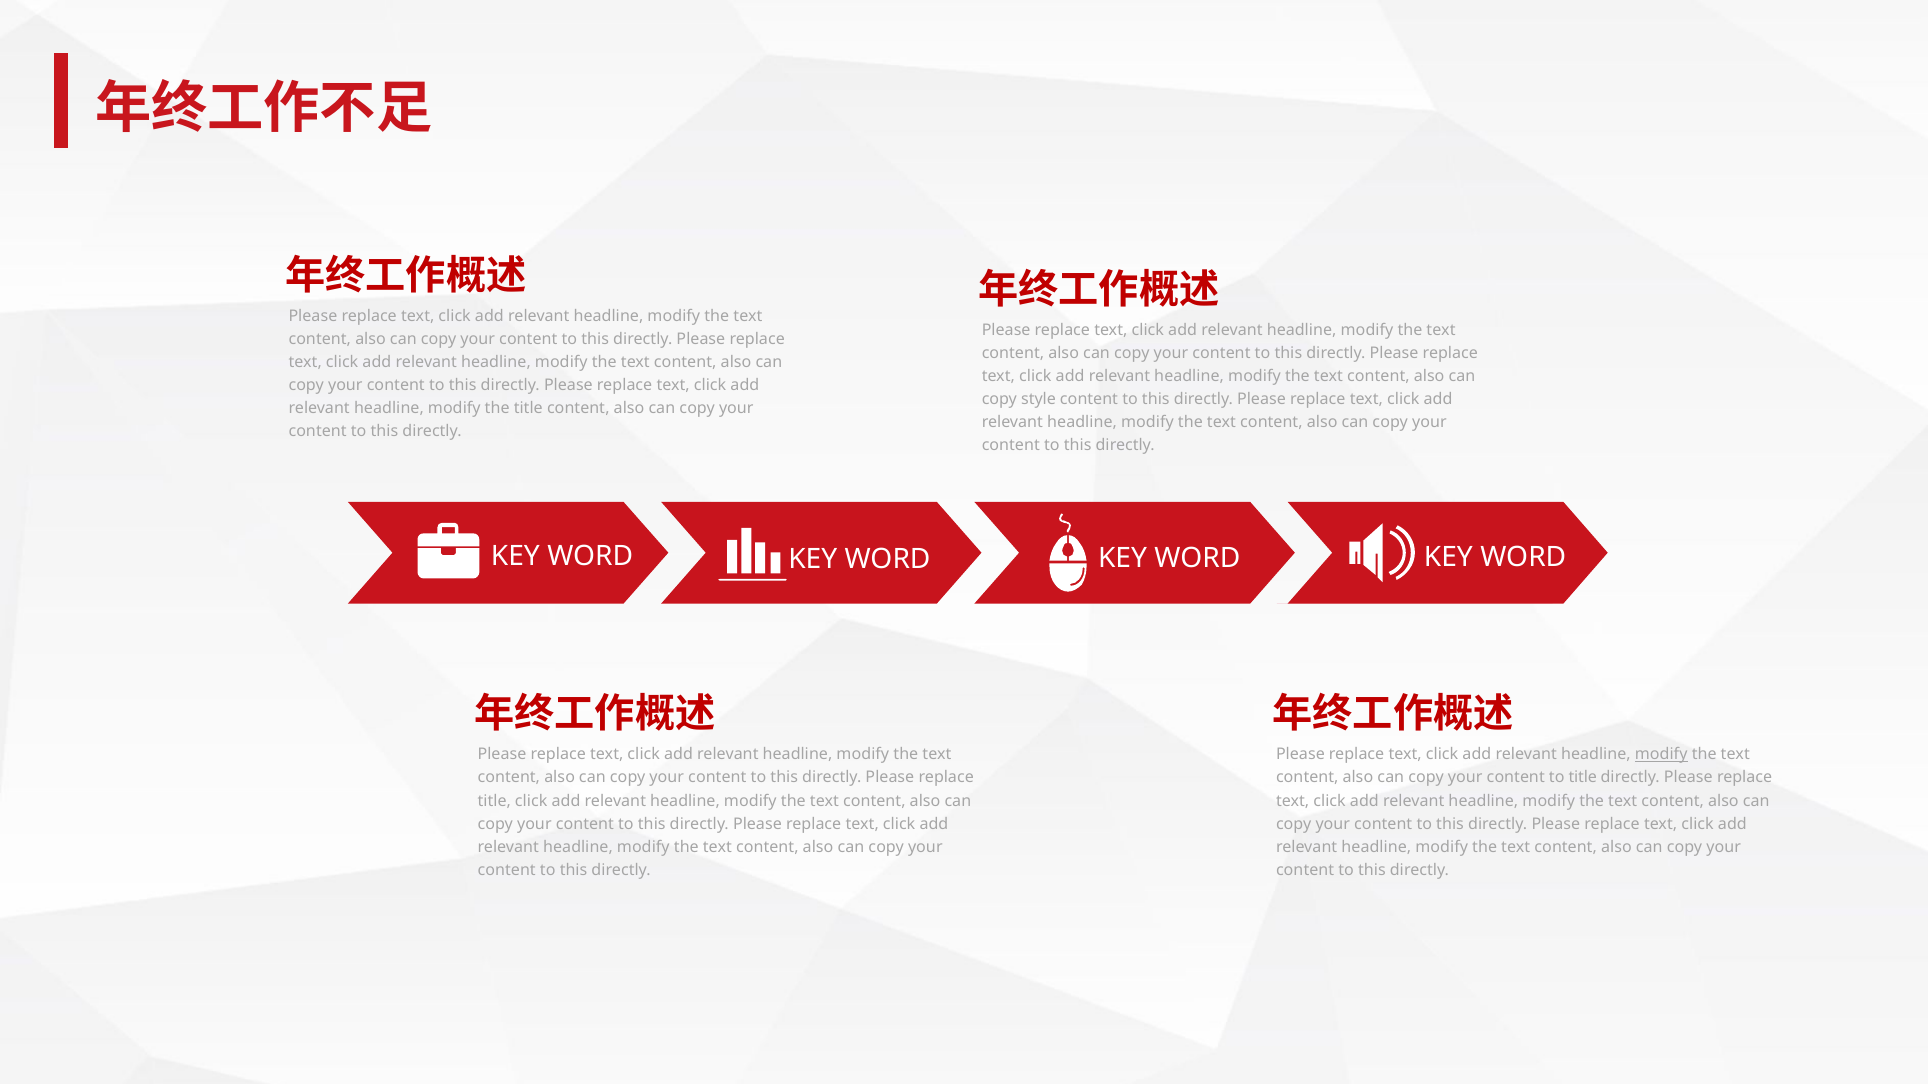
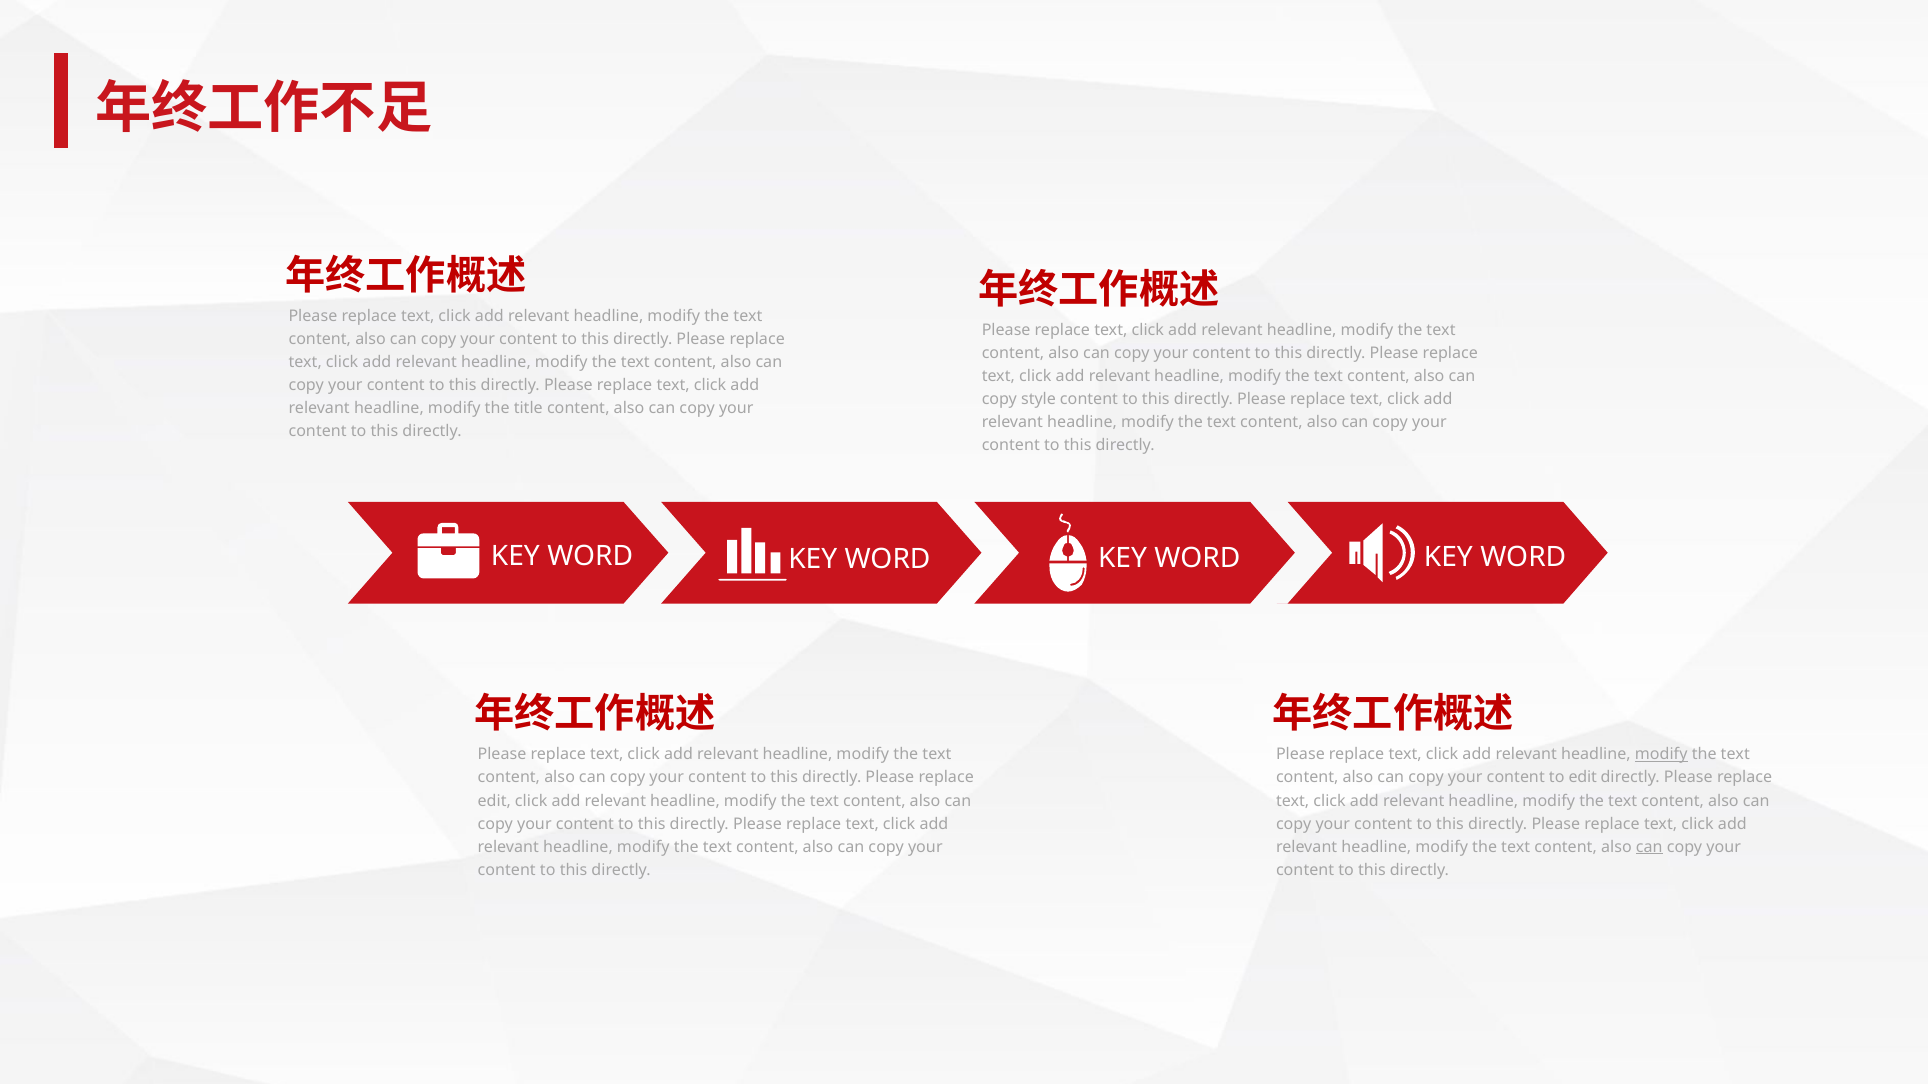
to title: title -> edit
title at (494, 801): title -> edit
can at (1649, 847) underline: none -> present
